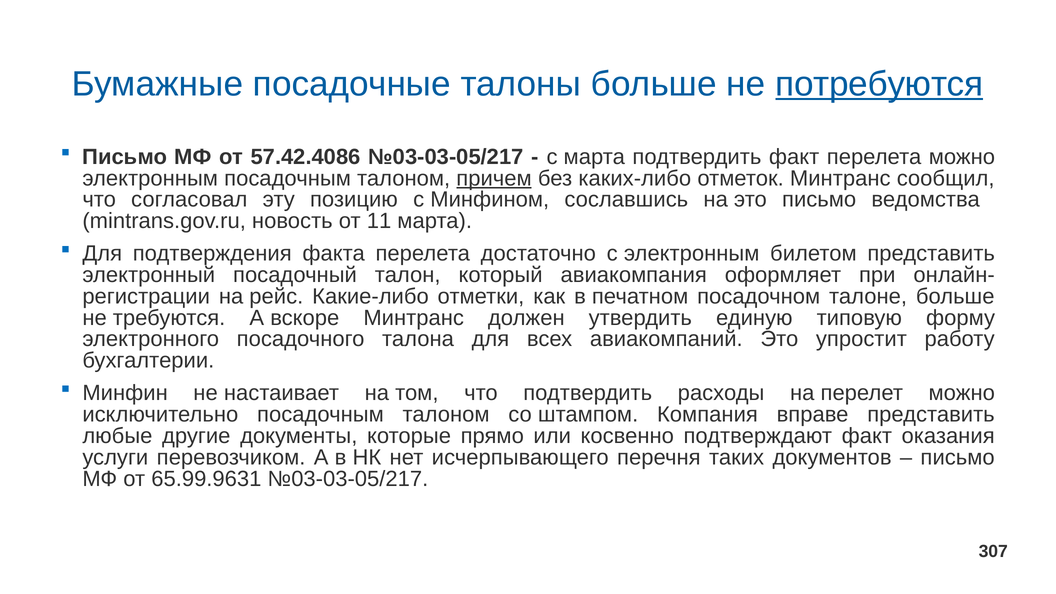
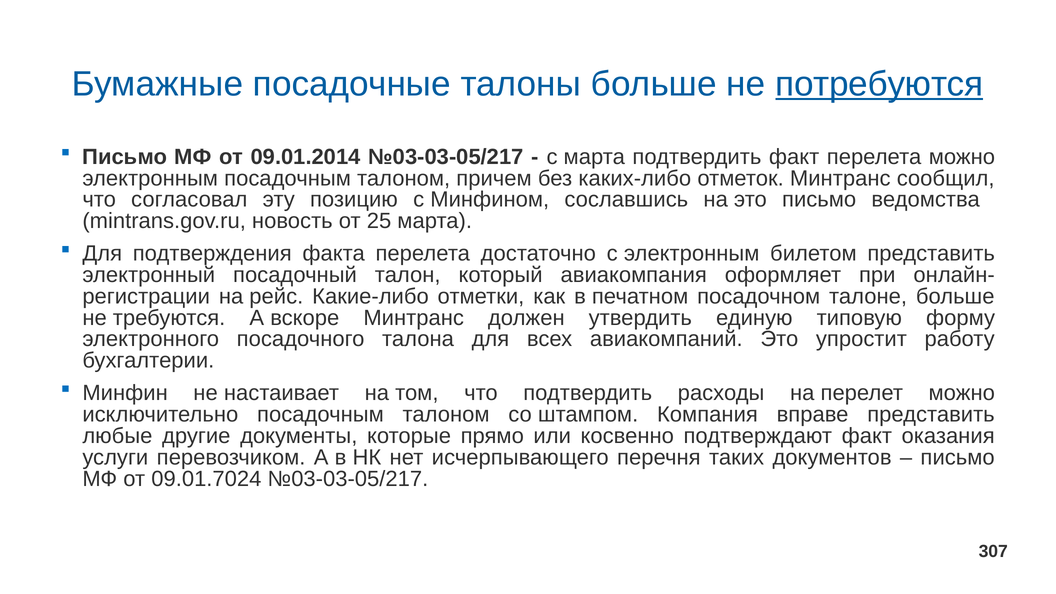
57.42.4086: 57.42.4086 -> 09.01.2014
причем underline: present -> none
11: 11 -> 25
65.99.9631: 65.99.9631 -> 09.01.7024
